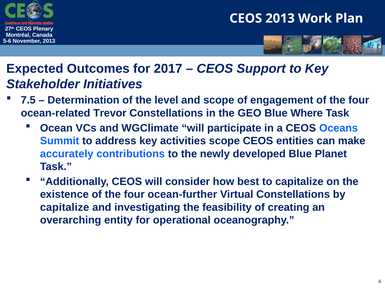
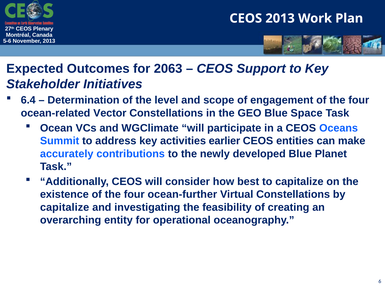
2017: 2017 -> 2063
7.5: 7.5 -> 6.4
Trevor: Trevor -> Vector
Where: Where -> Space
activities scope: scope -> earlier
